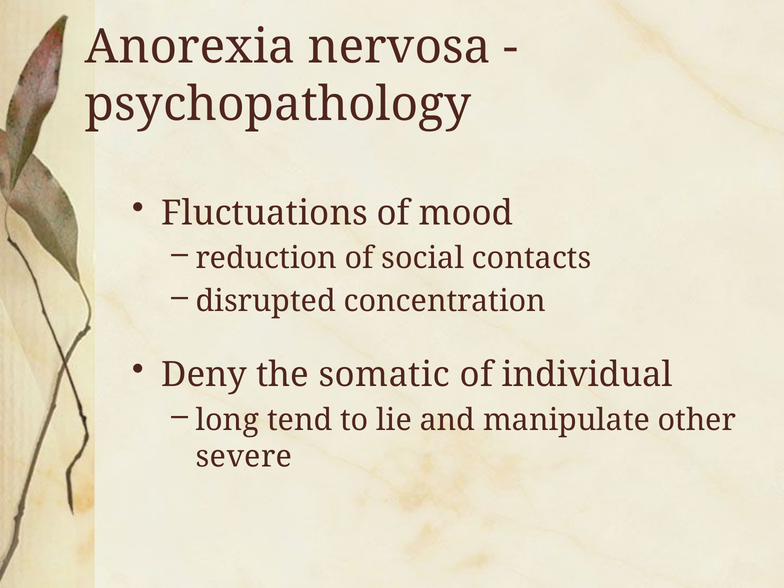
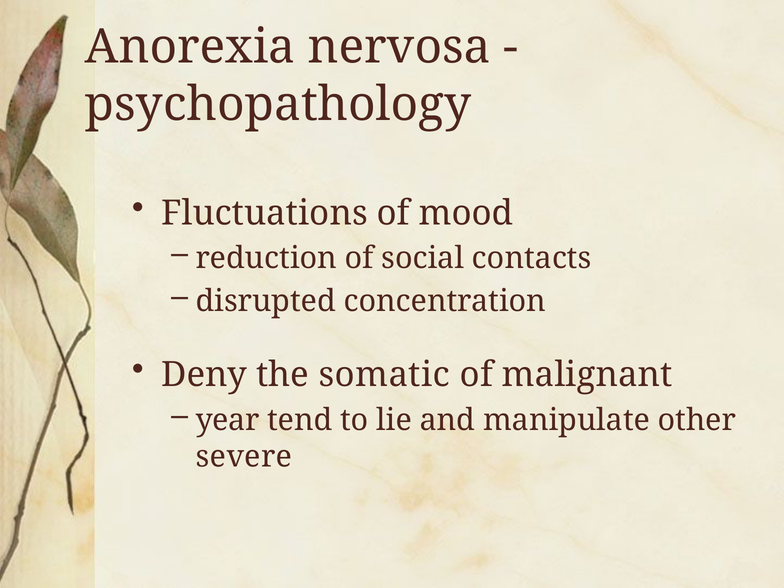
individual: individual -> malignant
long: long -> year
